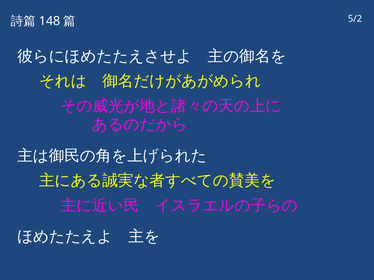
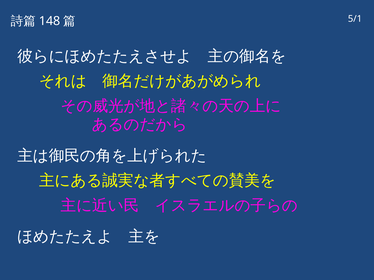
5/2: 5/2 -> 5/1
